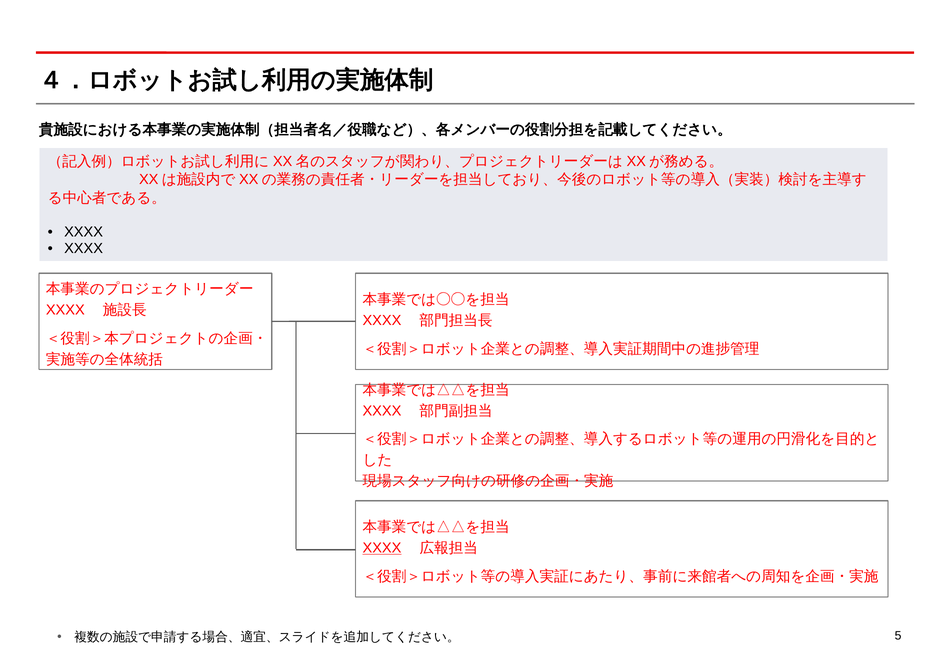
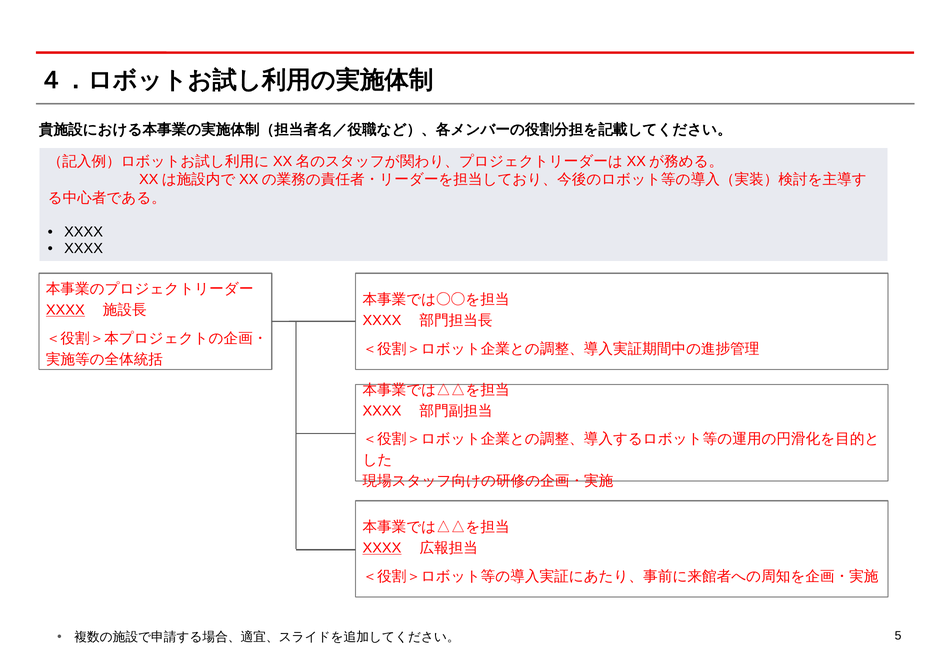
XXXX at (65, 310) underline: none -> present
